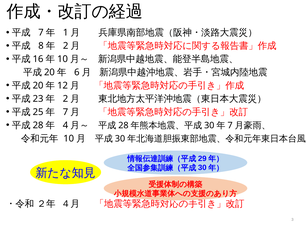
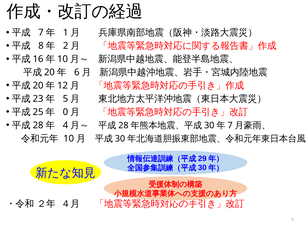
2 at (65, 99): 2 -> 5
7 at (65, 112): 7 -> 0
